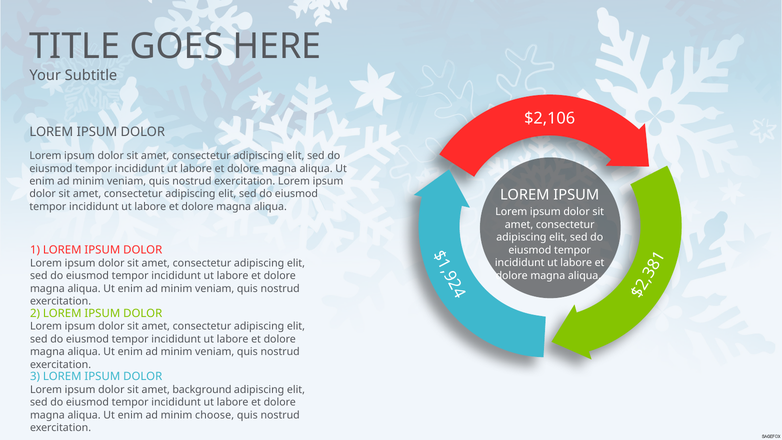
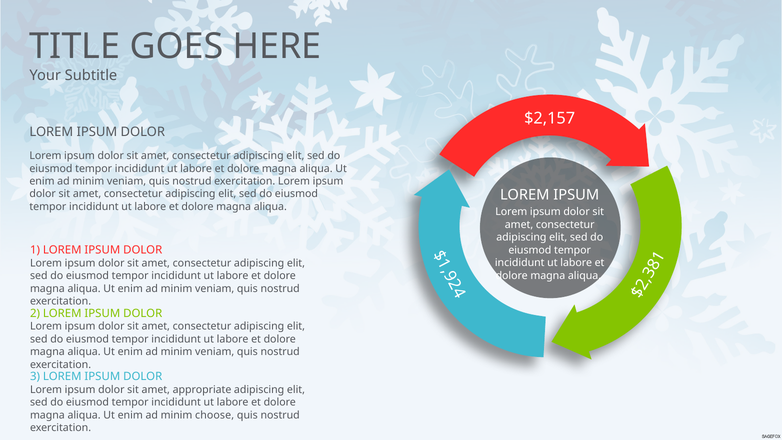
$2,106: $2,106 -> $2,157
background: background -> appropriate
